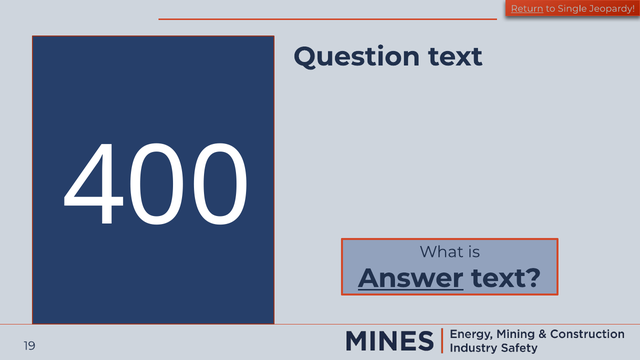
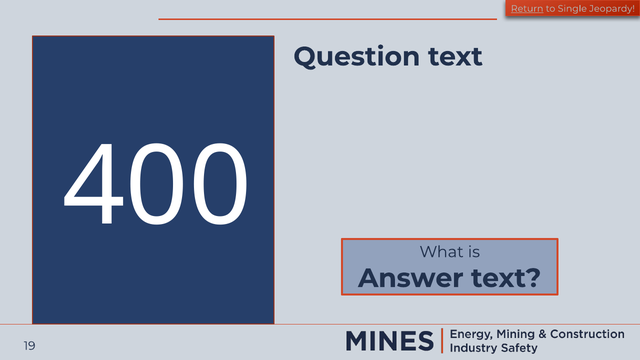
Answer underline: present -> none
